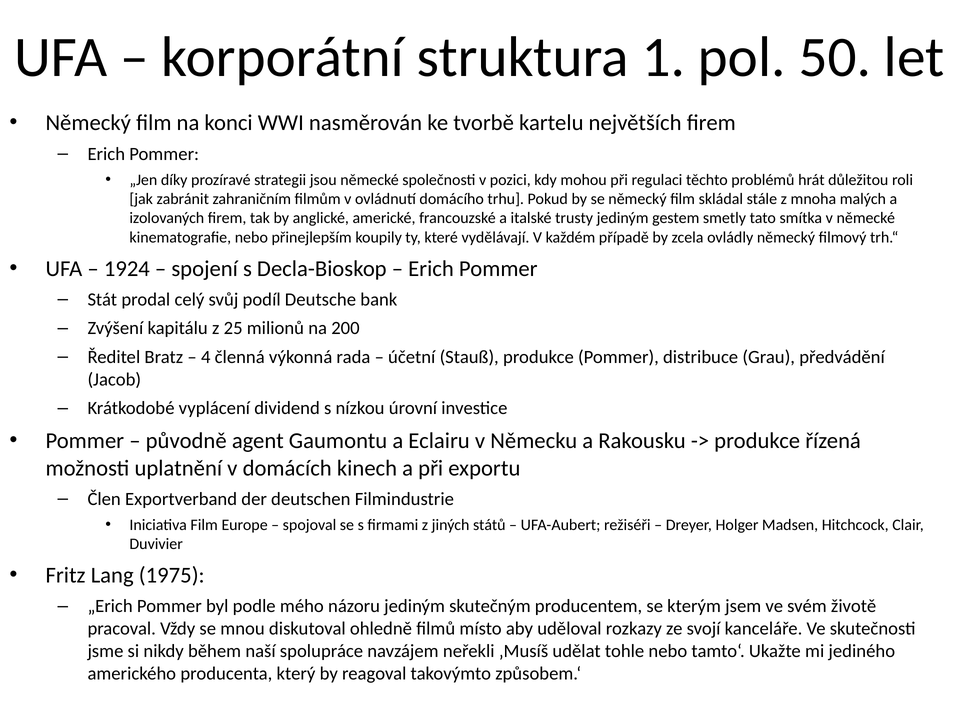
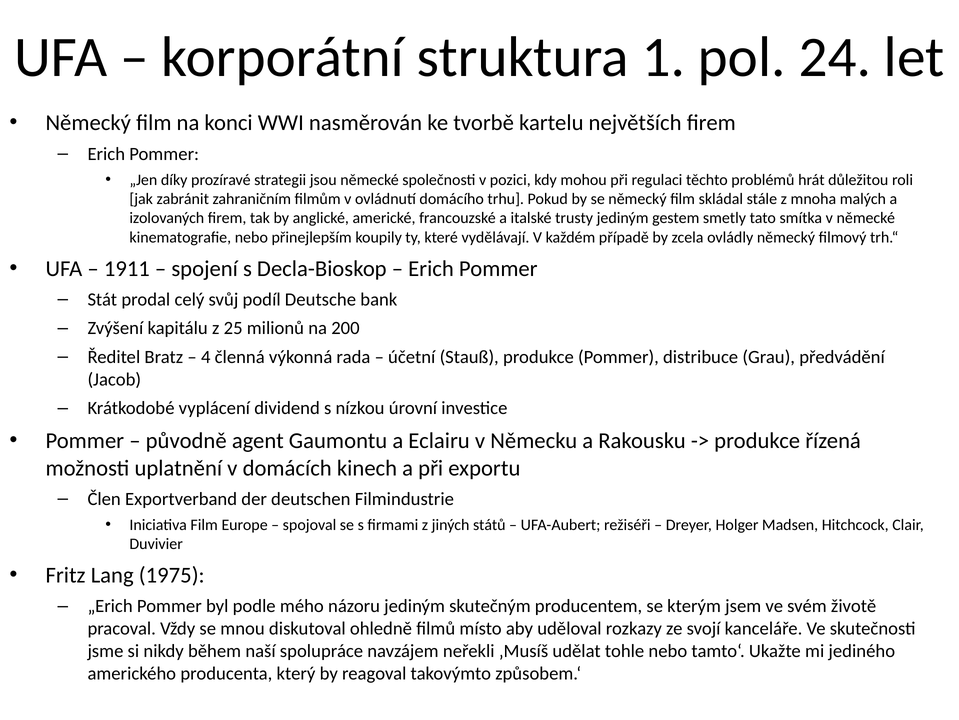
50: 50 -> 24
1924: 1924 -> 1911
